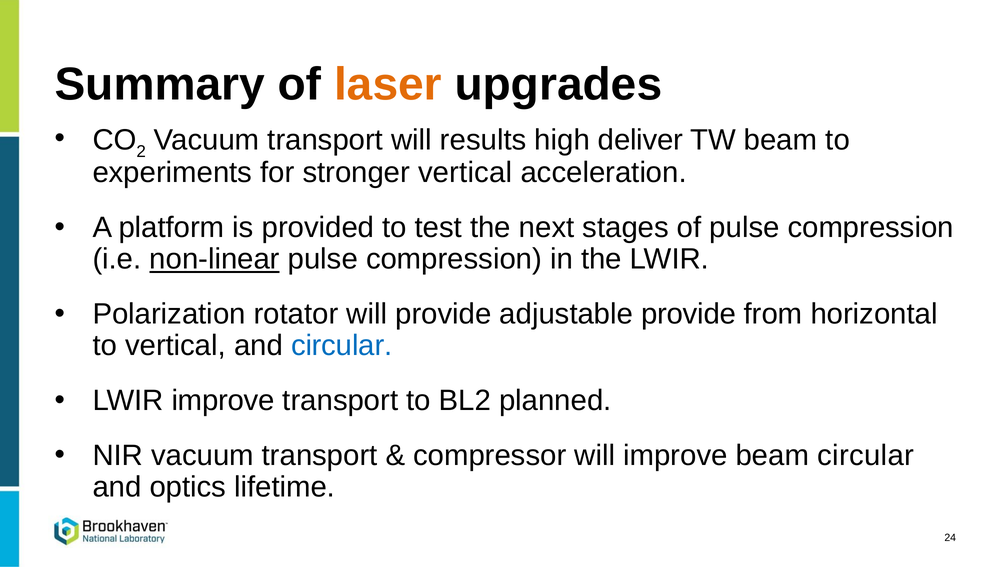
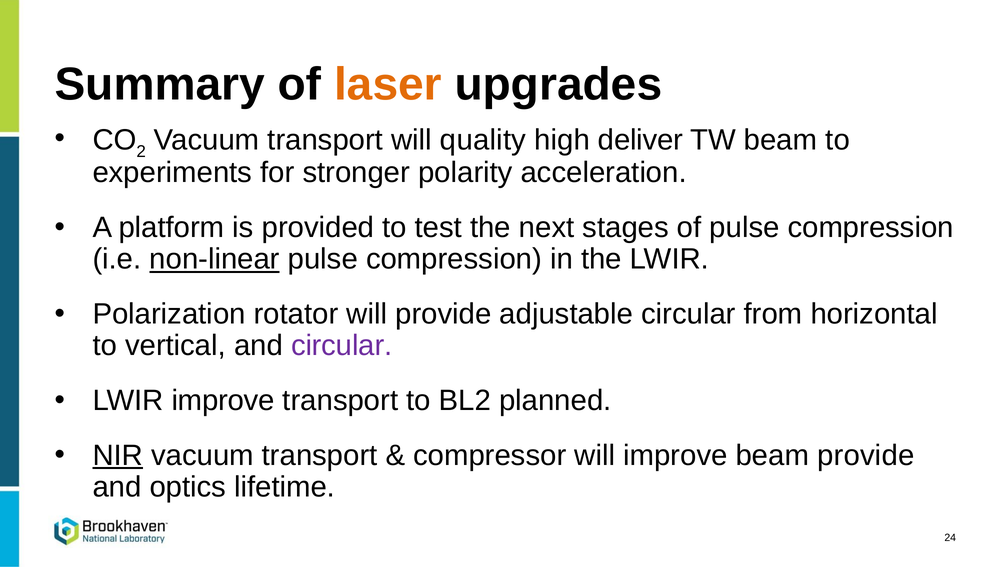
results: results -> quality
stronger vertical: vertical -> polarity
adjustable provide: provide -> circular
circular at (342, 345) colour: blue -> purple
NIR underline: none -> present
beam circular: circular -> provide
